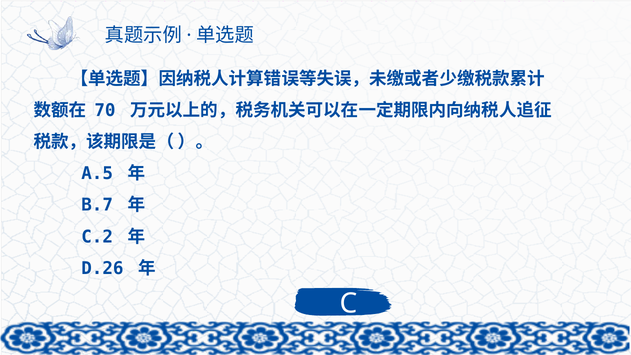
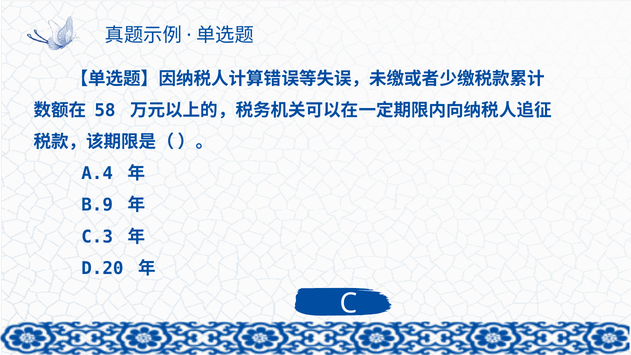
70: 70 -> 58
A.5: A.5 -> A.4
B.7: B.7 -> B.9
C.2: C.2 -> C.3
D.26: D.26 -> D.20
